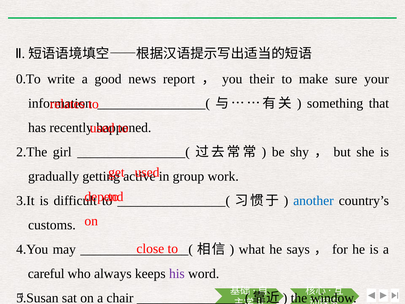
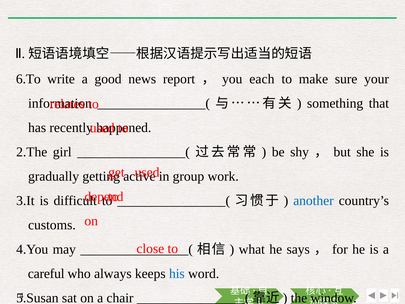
0.To: 0.To -> 6.To
their: their -> each
his colour: purple -> blue
